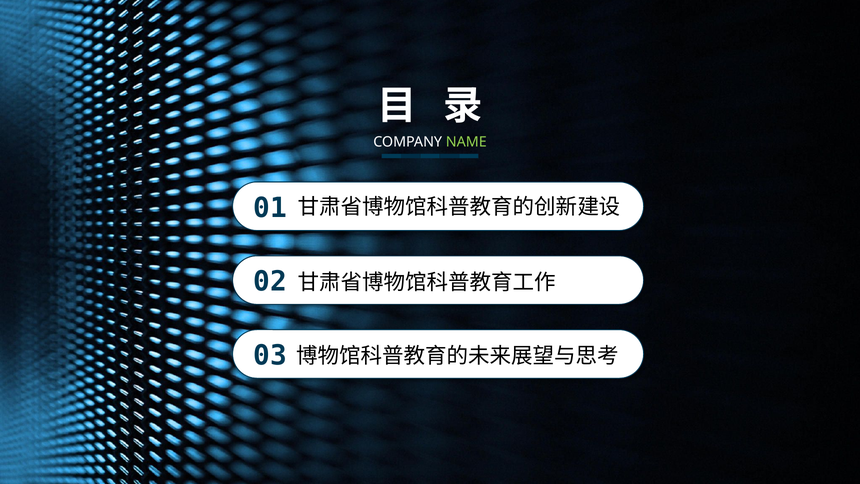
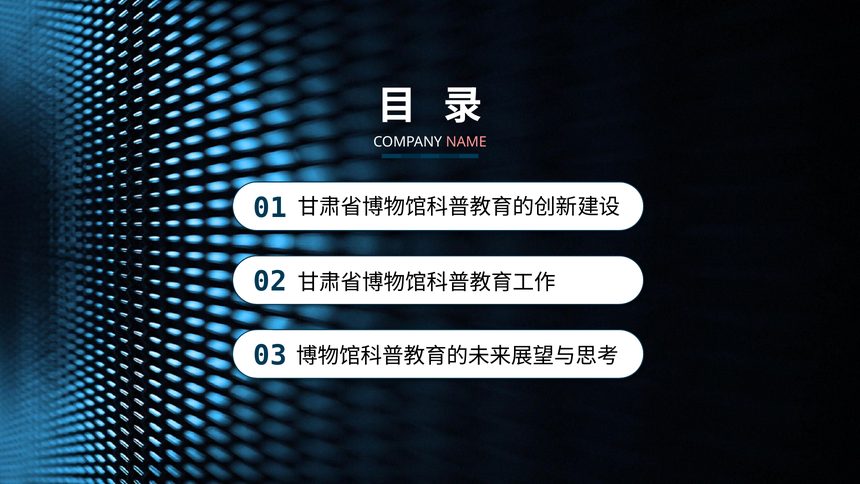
NAME colour: light green -> pink
